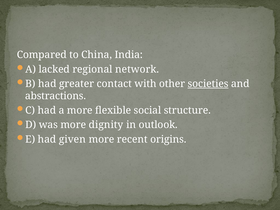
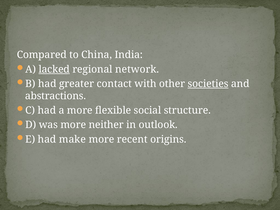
lacked underline: none -> present
dignity: dignity -> neither
given: given -> make
